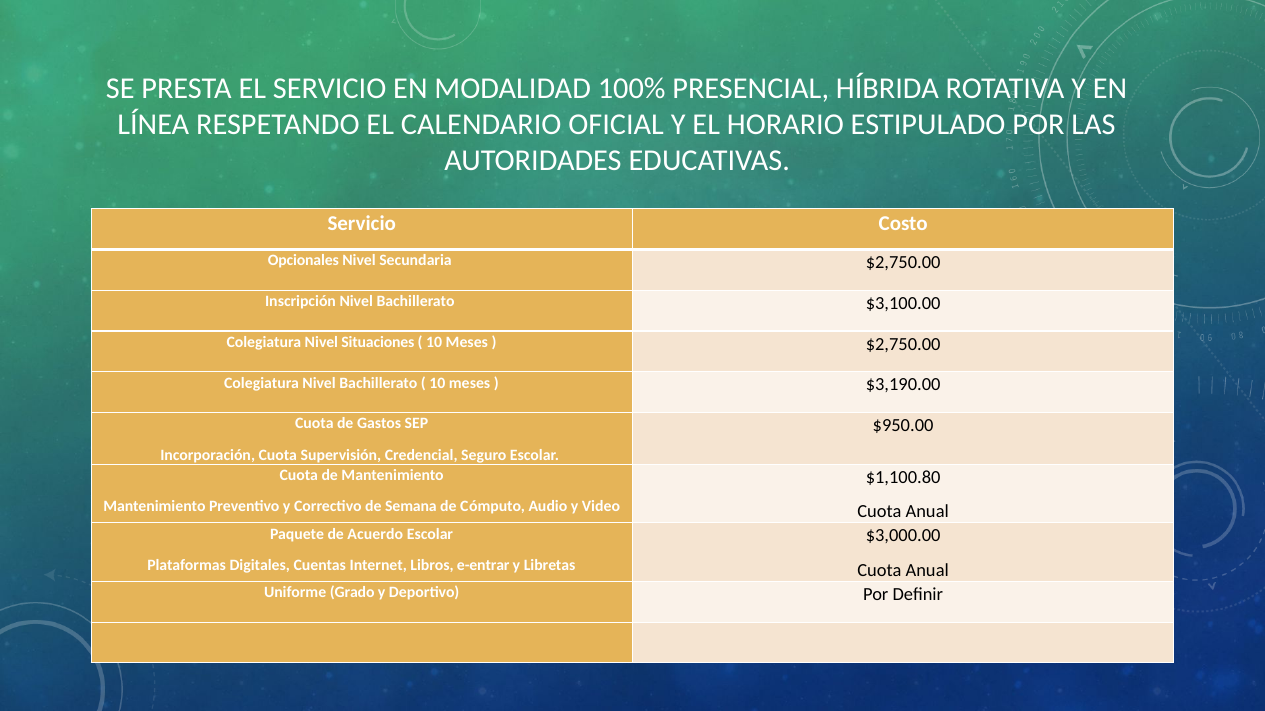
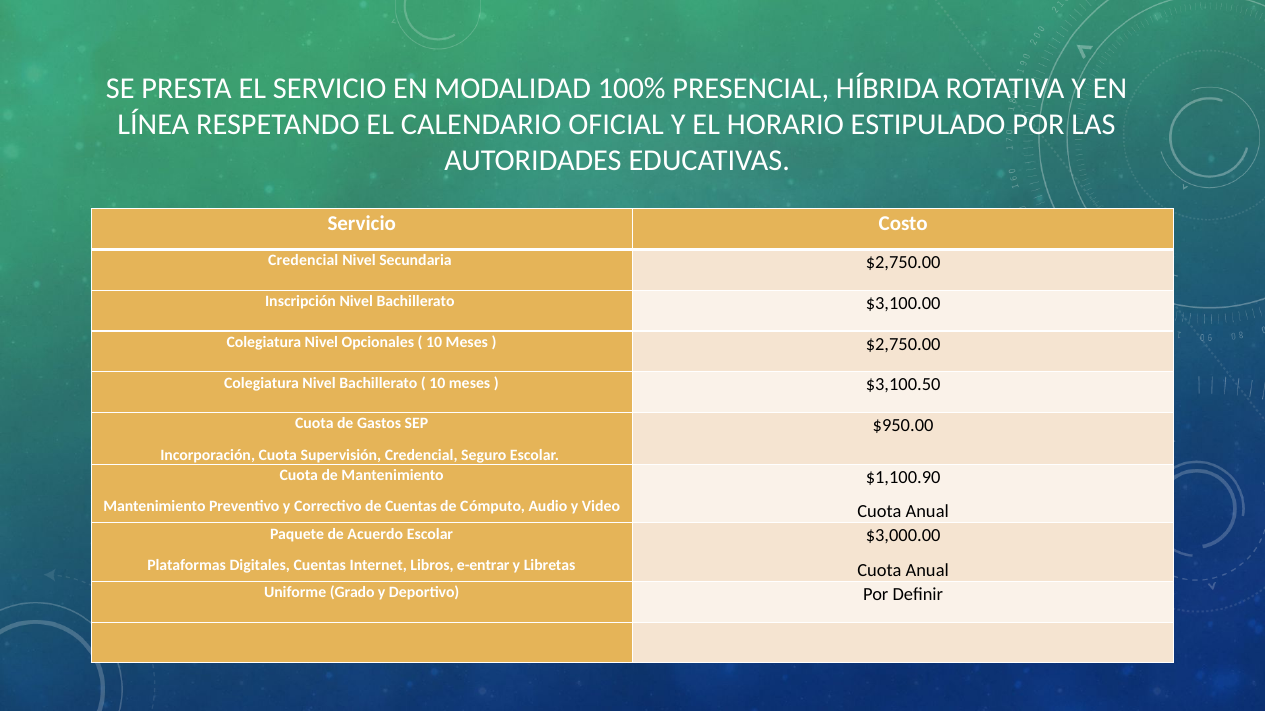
Opcionales at (303, 261): Opcionales -> Credencial
Situaciones: Situaciones -> Opcionales
$3,190.00: $3,190.00 -> $3,100.50
$1,100.80: $1,100.80 -> $1,100.90
de Semana: Semana -> Cuentas
